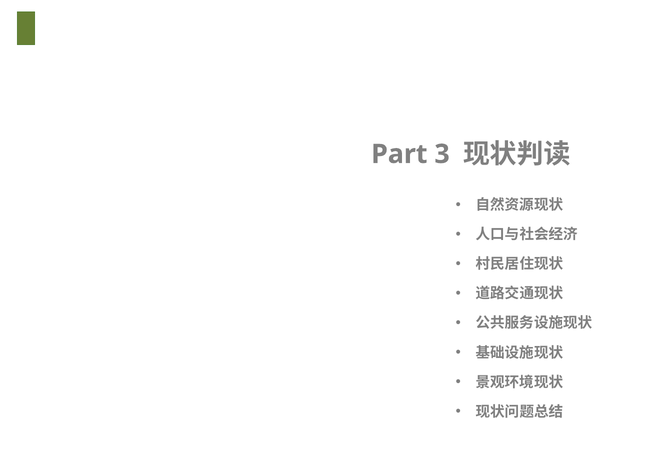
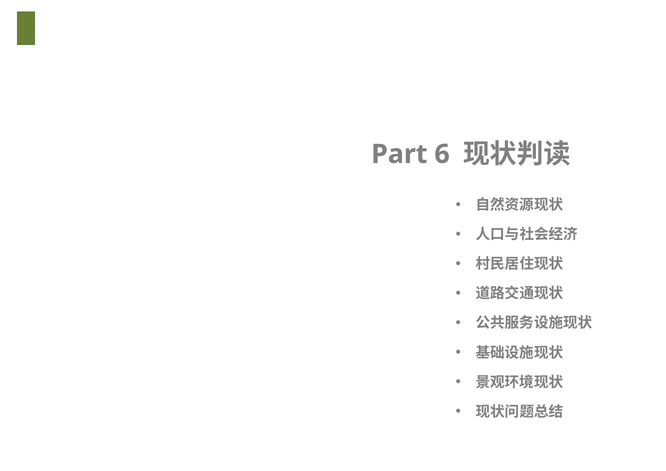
3: 3 -> 6
